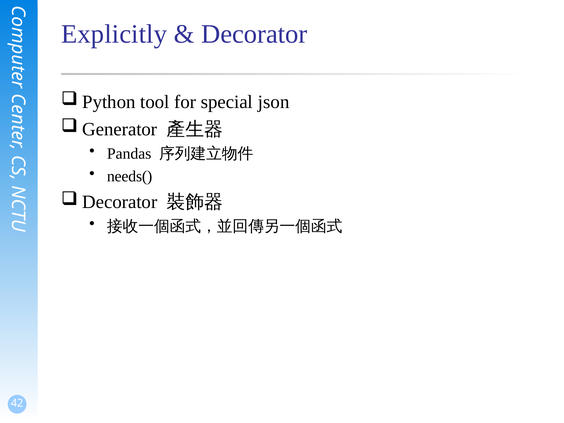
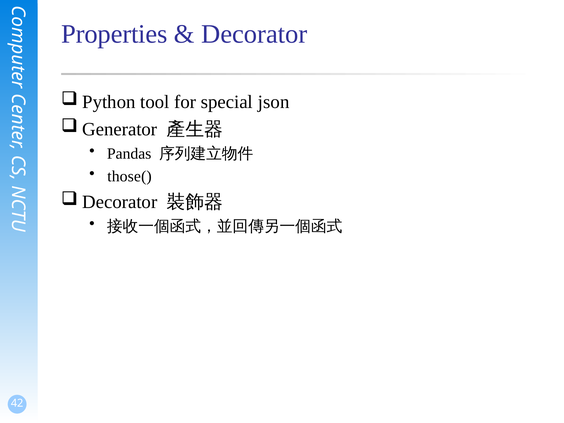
Explicitly: Explicitly -> Properties
needs(: needs( -> those(
